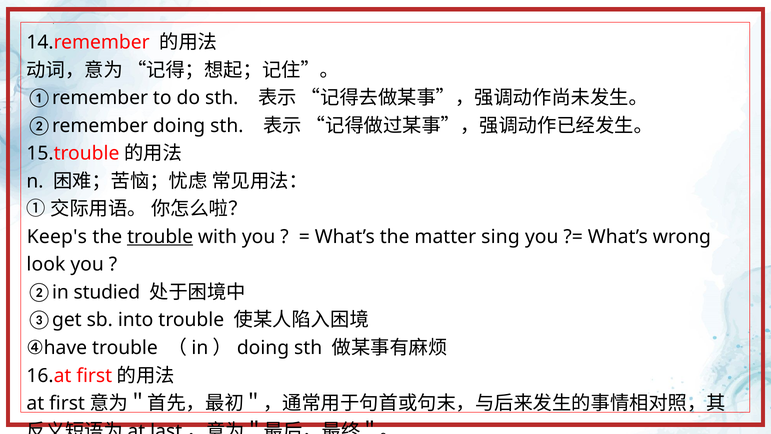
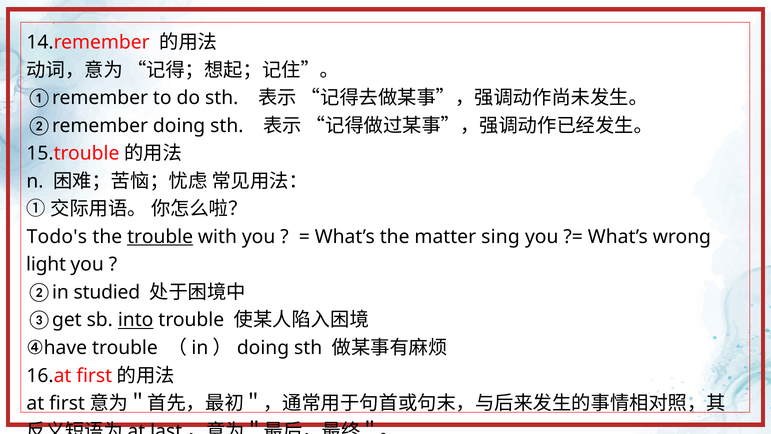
Keep's: Keep's -> Todo's
look: look -> light
into underline: none -> present
